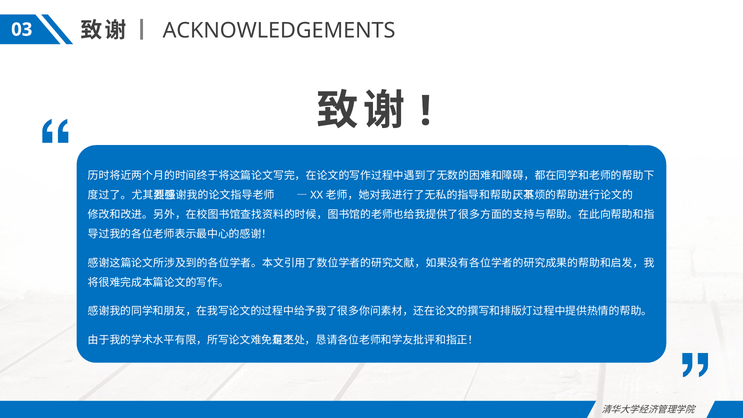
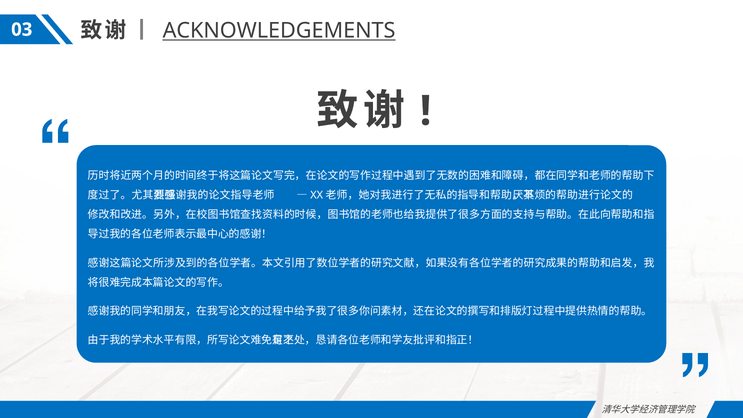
ACKNOWLEDGEMENTS underline: none -> present
